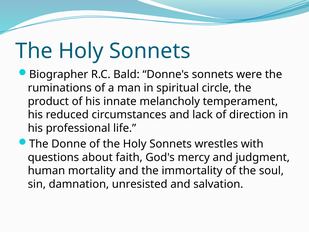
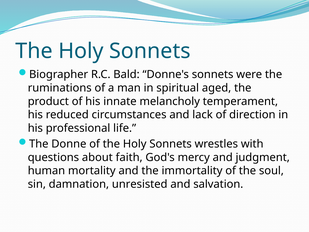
circle: circle -> aged
